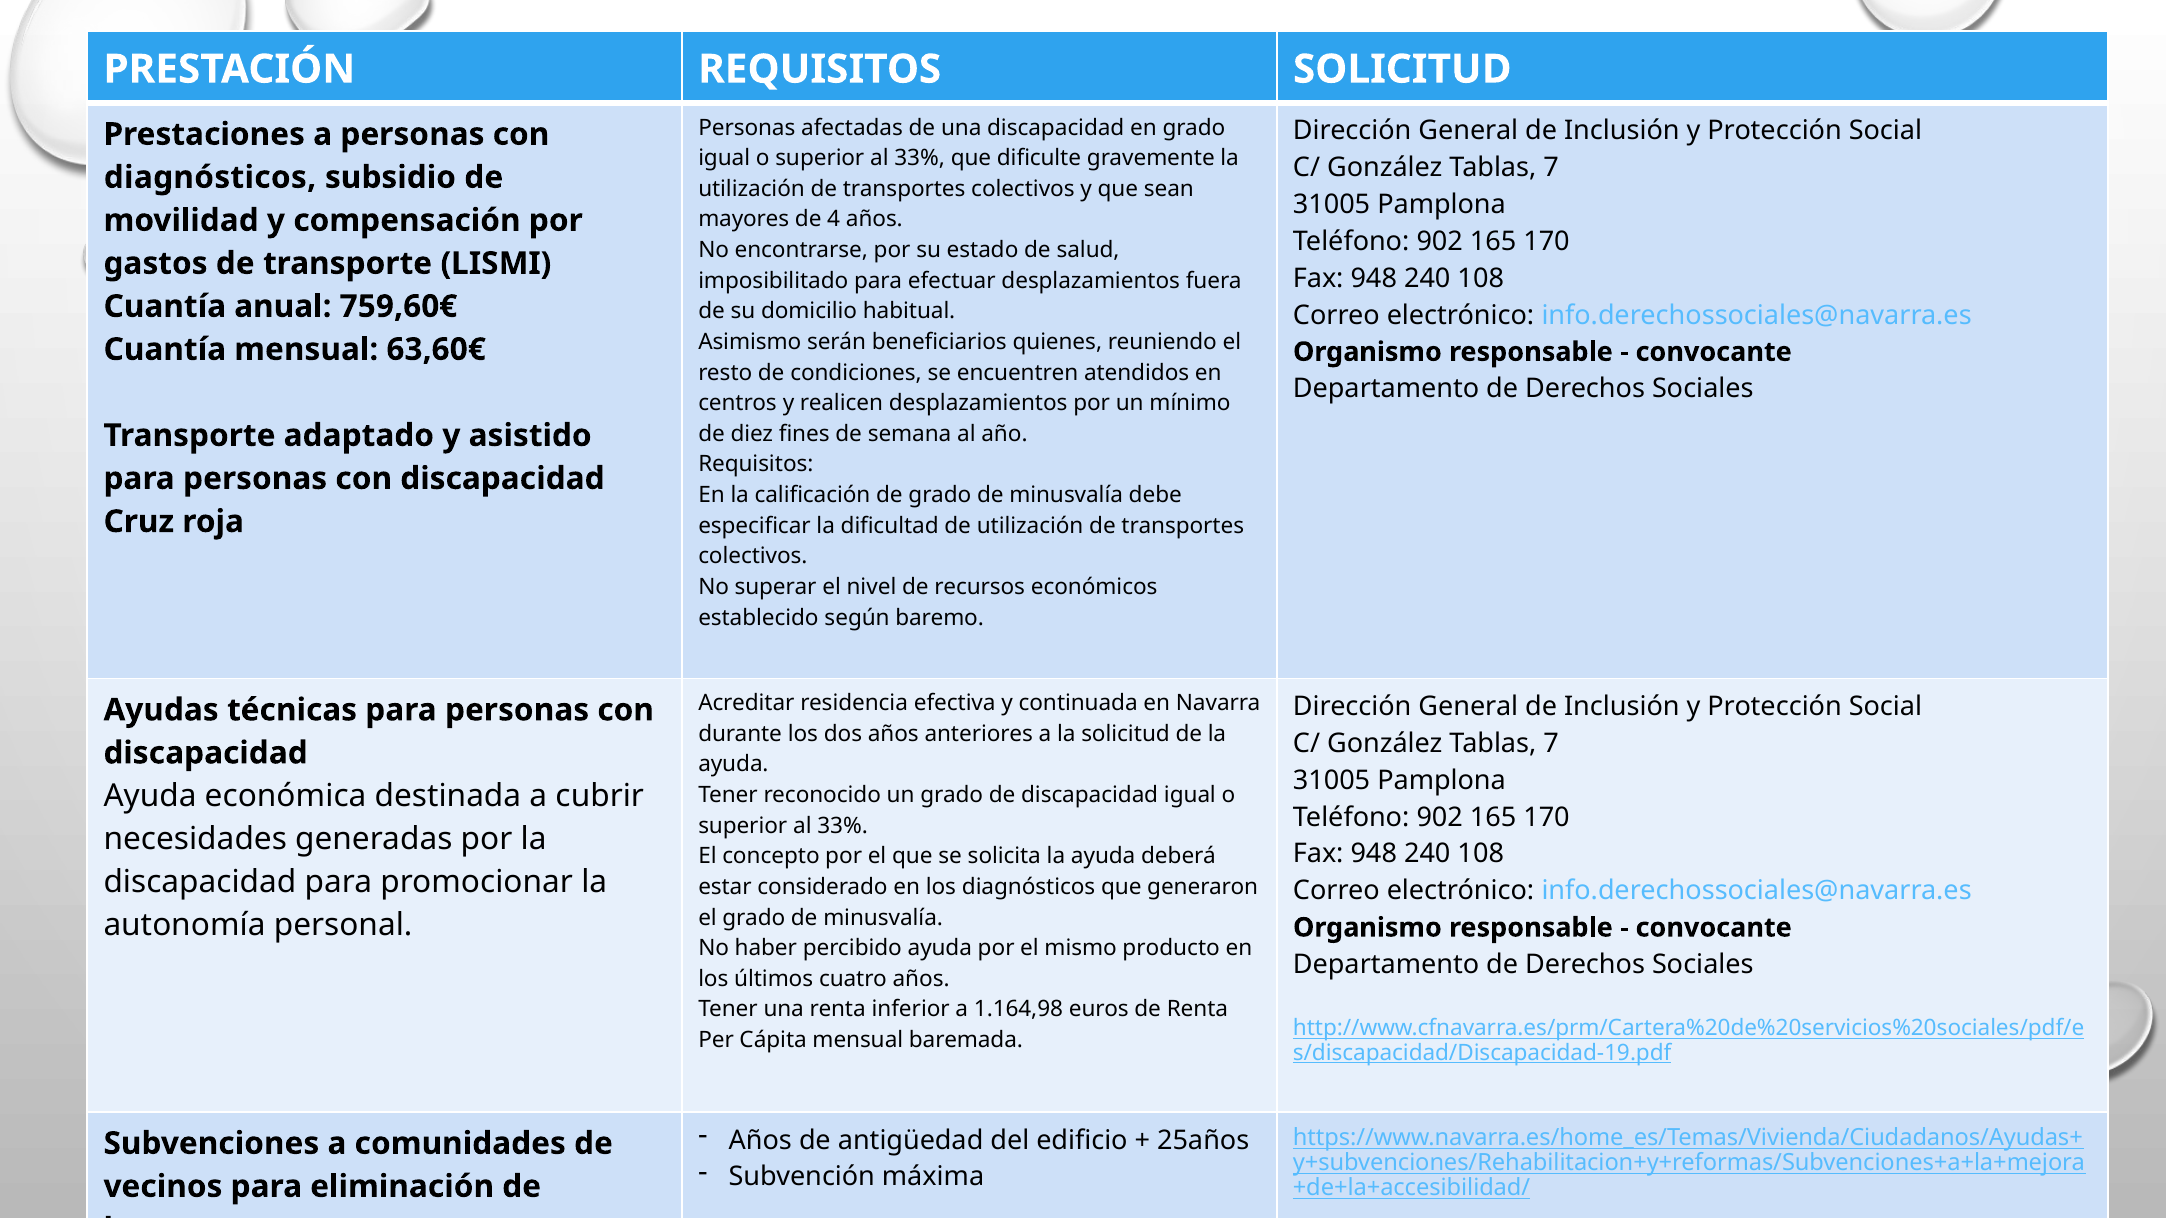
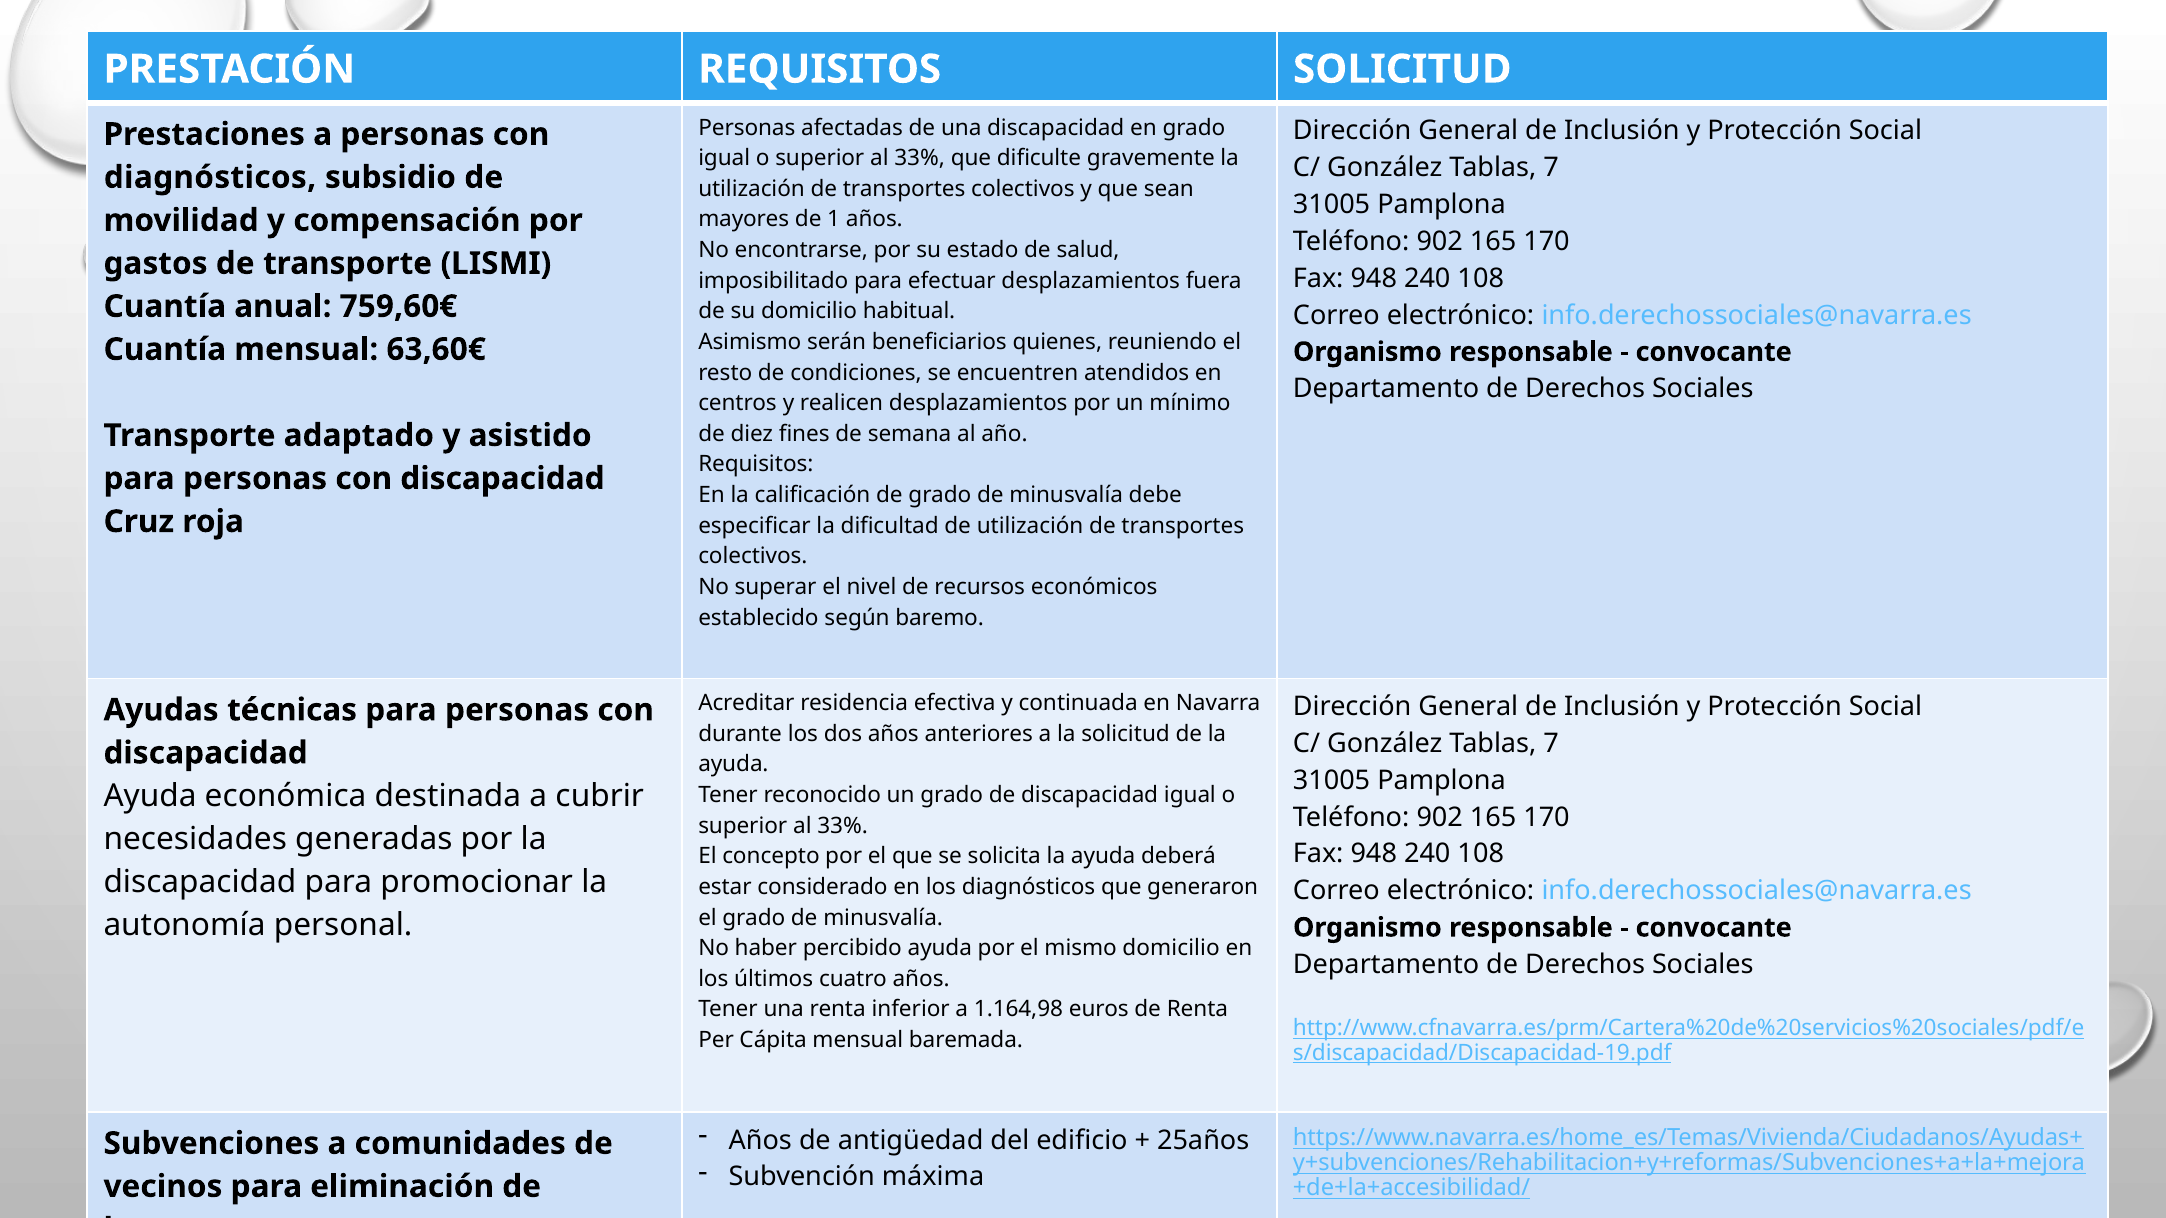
4: 4 -> 1
mismo producto: producto -> domicilio
